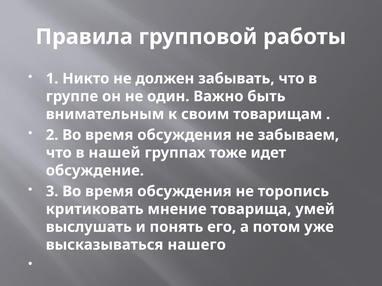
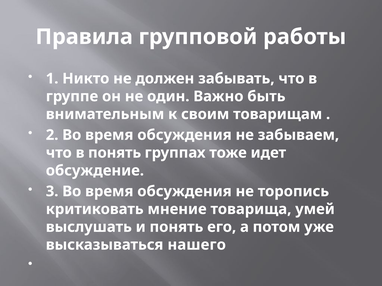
в нашей: нашей -> понять
